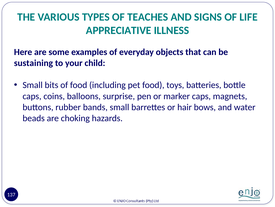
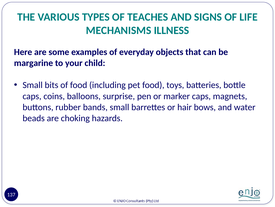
APPRECIATIVE: APPRECIATIVE -> MECHANISMS
sustaining: sustaining -> margarine
